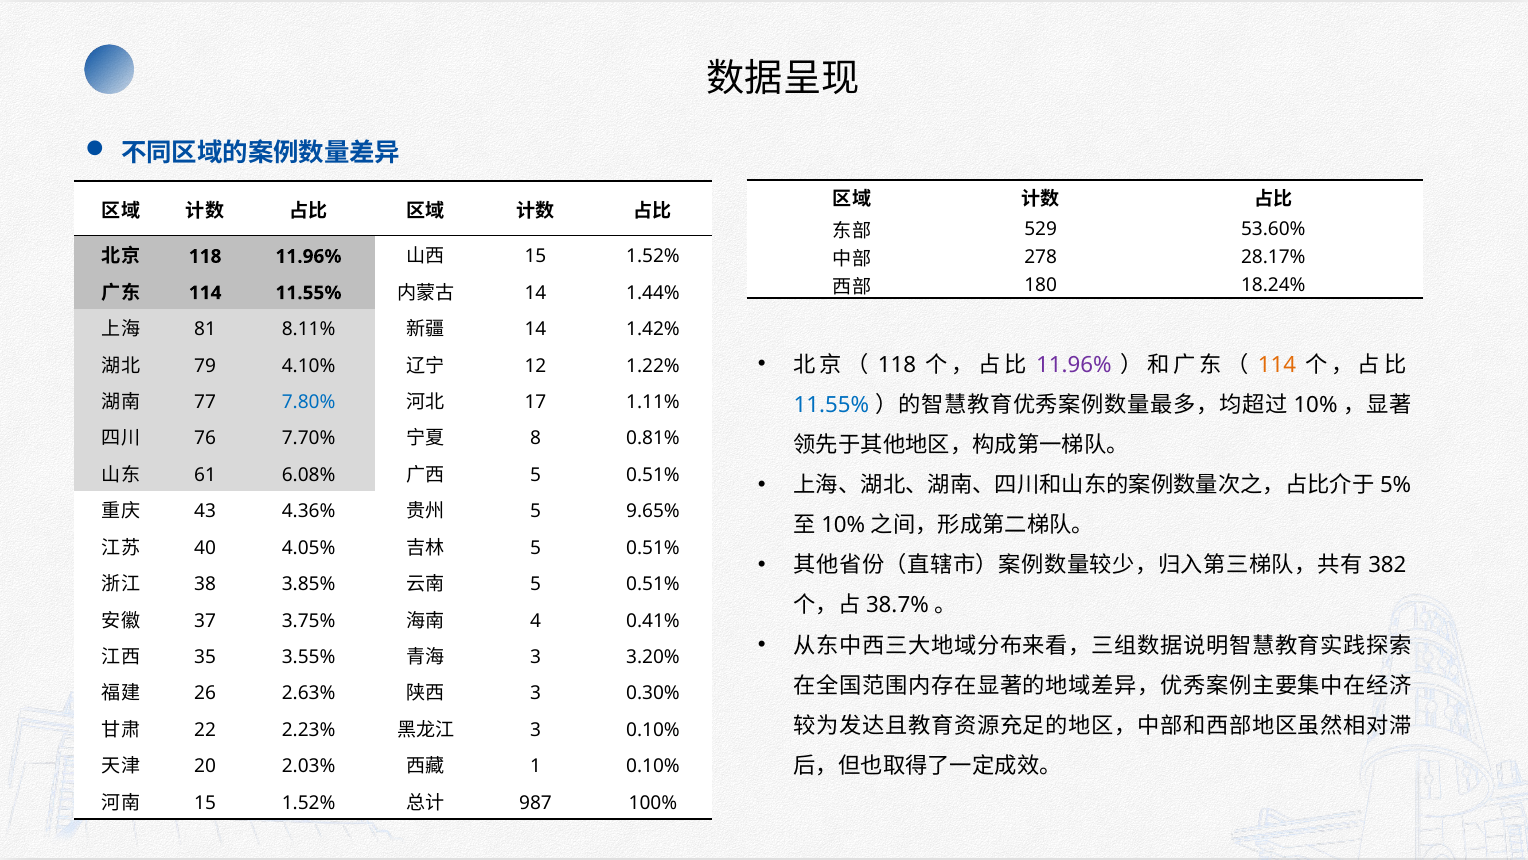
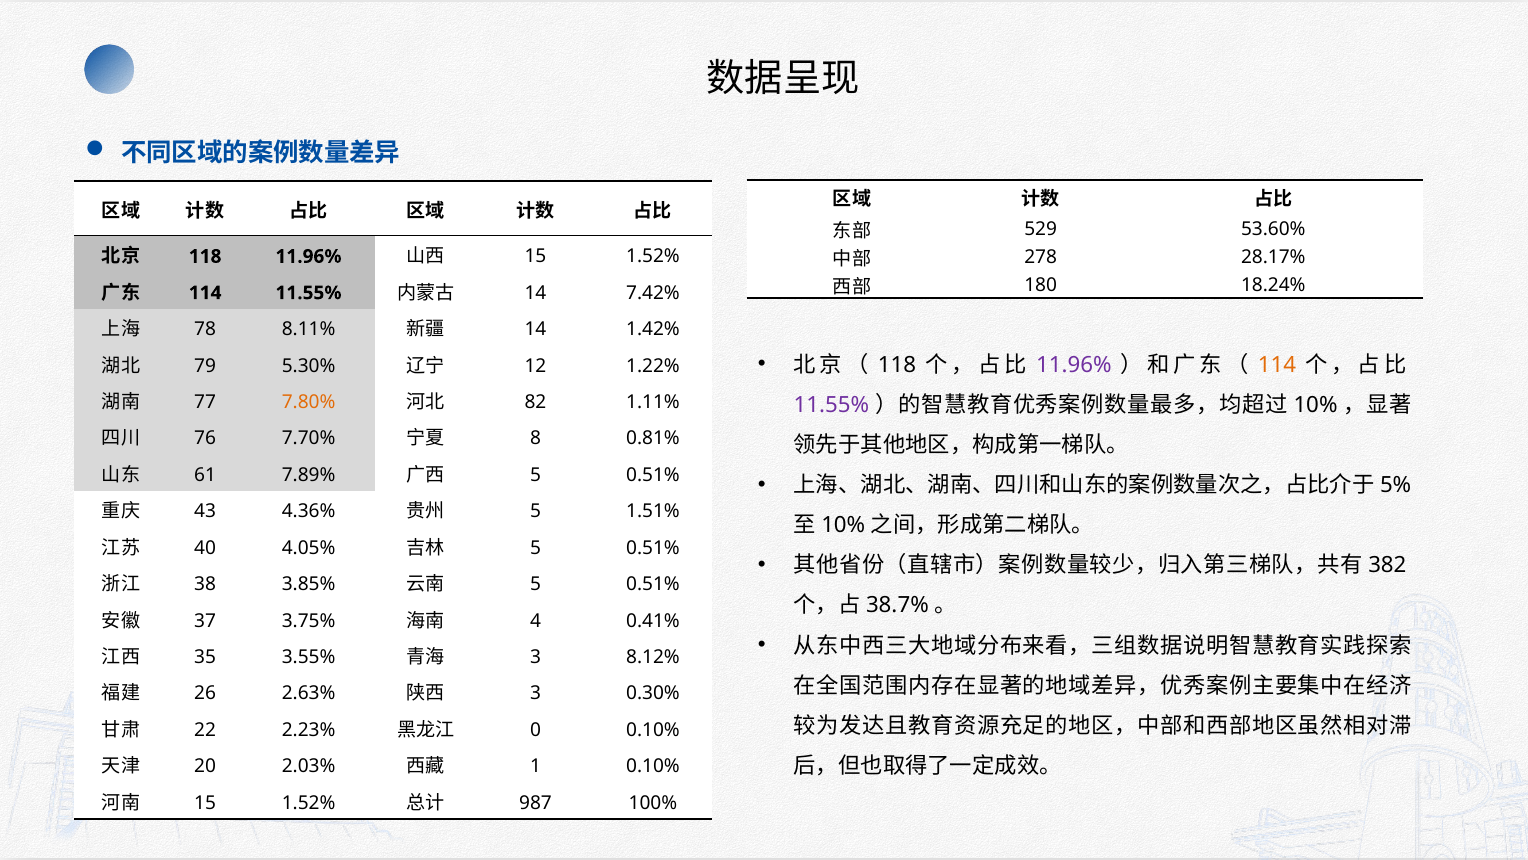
1.44%: 1.44% -> 7.42%
81: 81 -> 78
4.10%: 4.10% -> 5.30%
7.80% colour: blue -> orange
17: 17 -> 82
11.55% at (831, 405) colour: blue -> purple
6.08%: 6.08% -> 7.89%
9.65%: 9.65% -> 1.51%
3.20%: 3.20% -> 8.12%
3 at (536, 730): 3 -> 0
